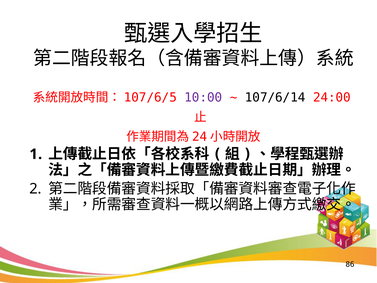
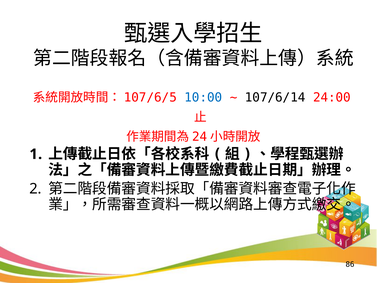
10:00 colour: purple -> blue
